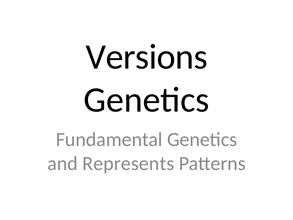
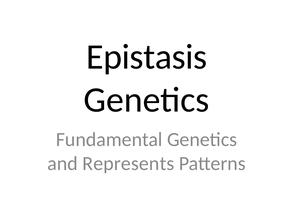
Versions: Versions -> Epistasis
